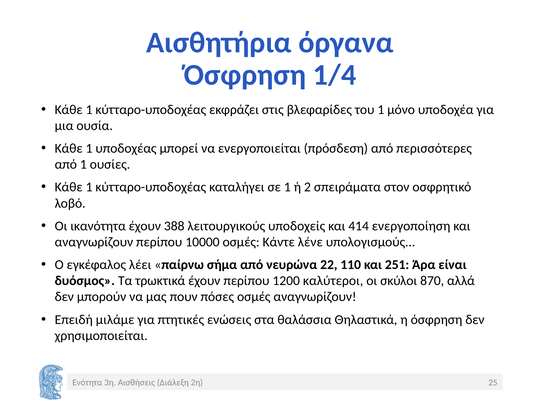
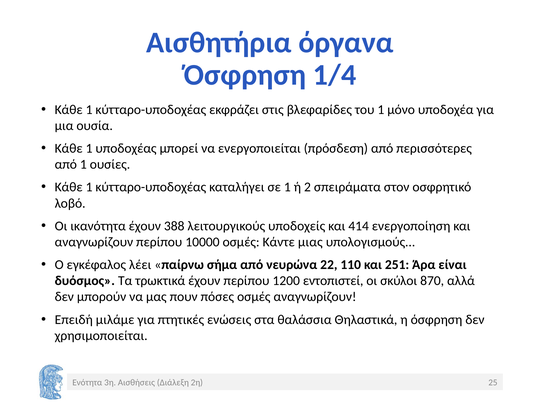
λένε: λένε -> μιας
καλύτεροι: καλύτεροι -> εντοπιστεί
